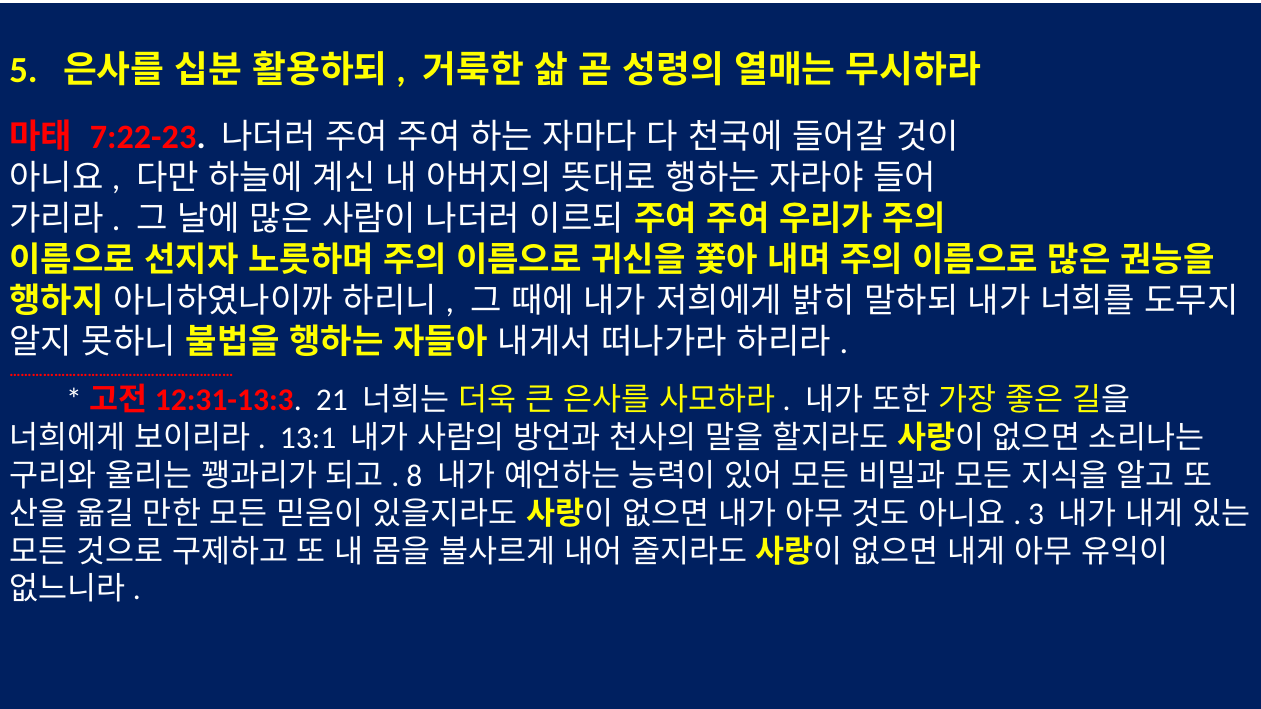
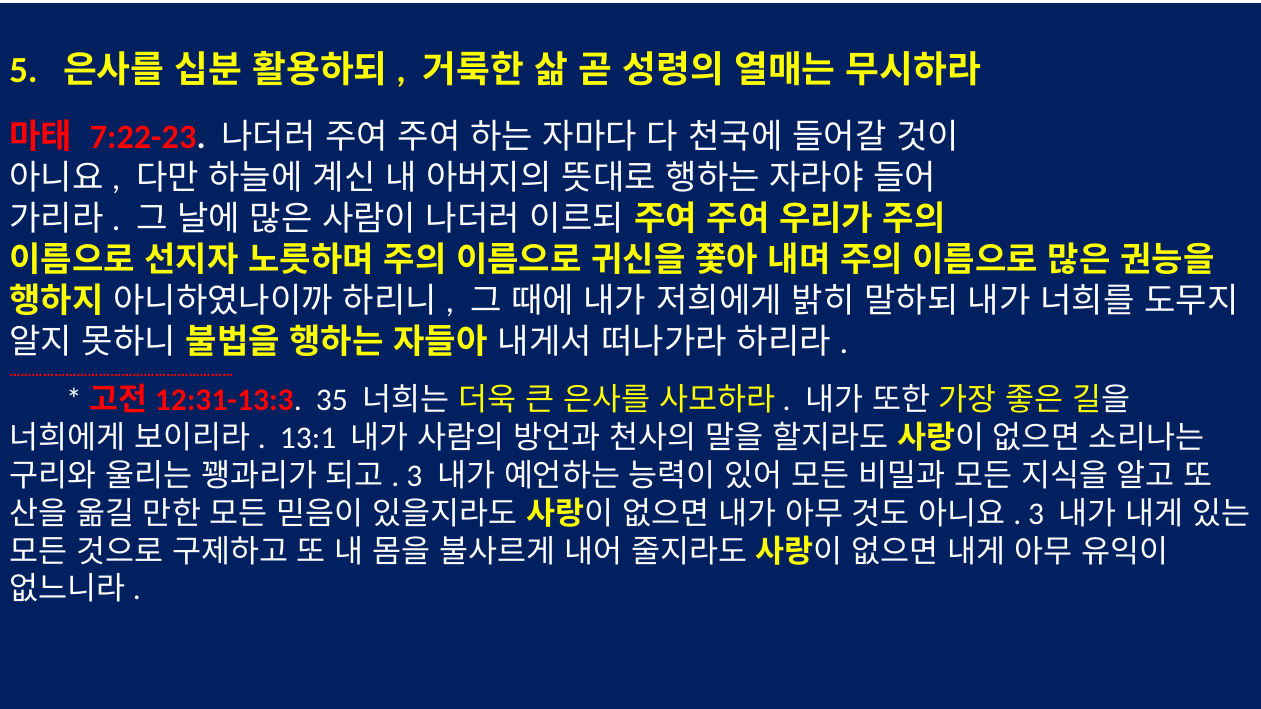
21: 21 -> 35
8 at (414, 476): 8 -> 3
